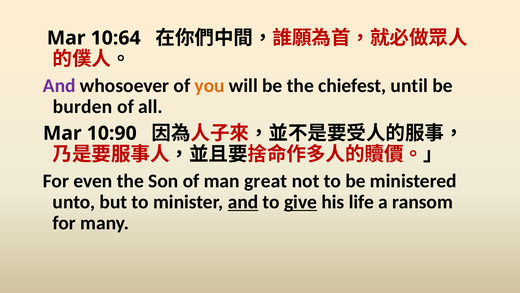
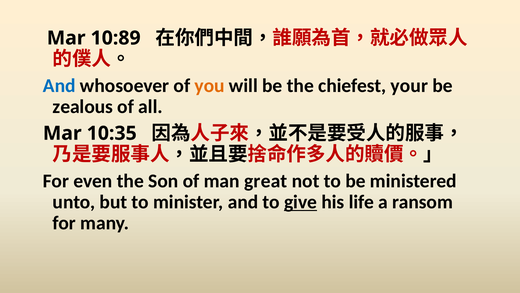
10:64: 10:64 -> 10:89
And at (59, 86) colour: purple -> blue
until: until -> your
burden: burden -> zealous
10:90: 10:90 -> 10:35
and at (243, 202) underline: present -> none
